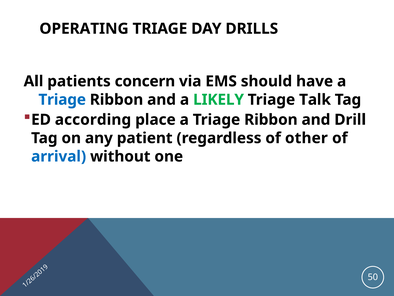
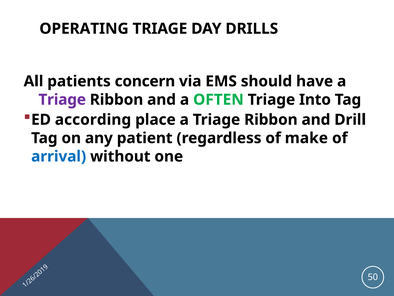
Triage at (62, 100) colour: blue -> purple
LIKELY: LIKELY -> OFTEN
Talk: Talk -> Into
other: other -> make
